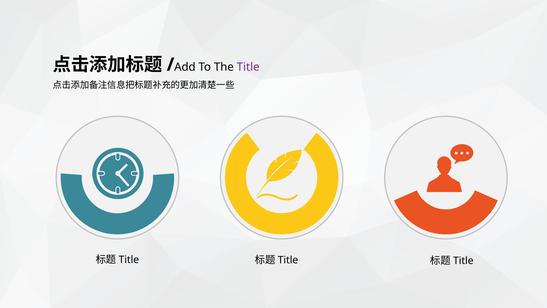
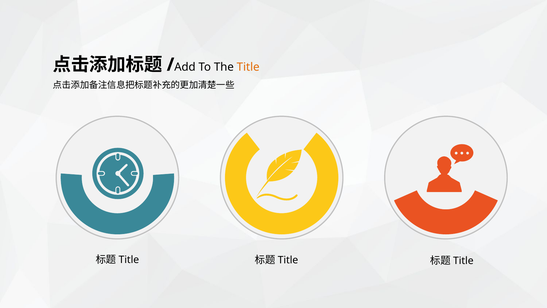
Title colour: purple -> orange
